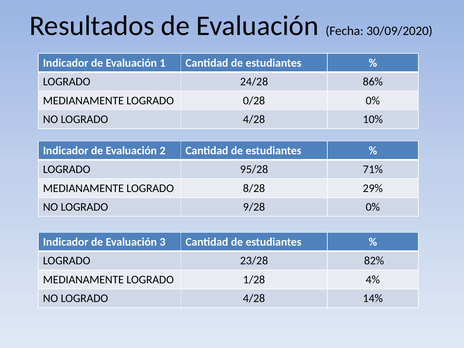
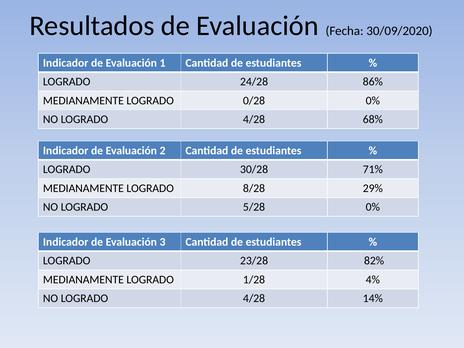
10%: 10% -> 68%
95/28: 95/28 -> 30/28
9/28: 9/28 -> 5/28
